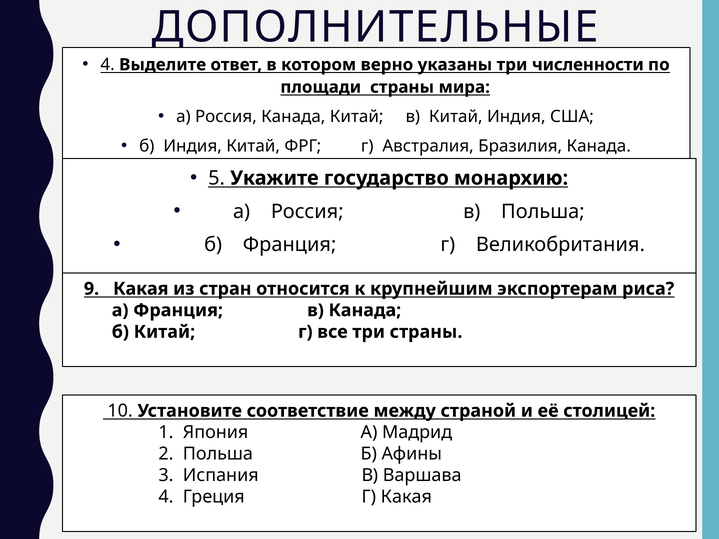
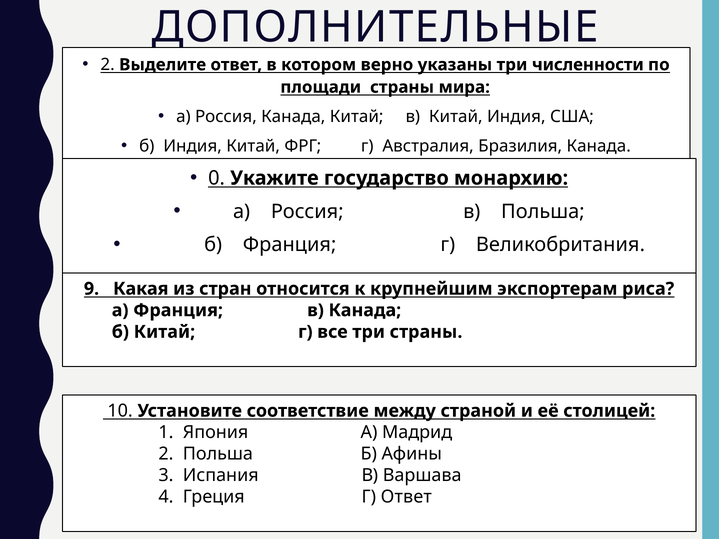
4 at (108, 65): 4 -> 2
5: 5 -> 0
Г Какая: Какая -> Ответ
